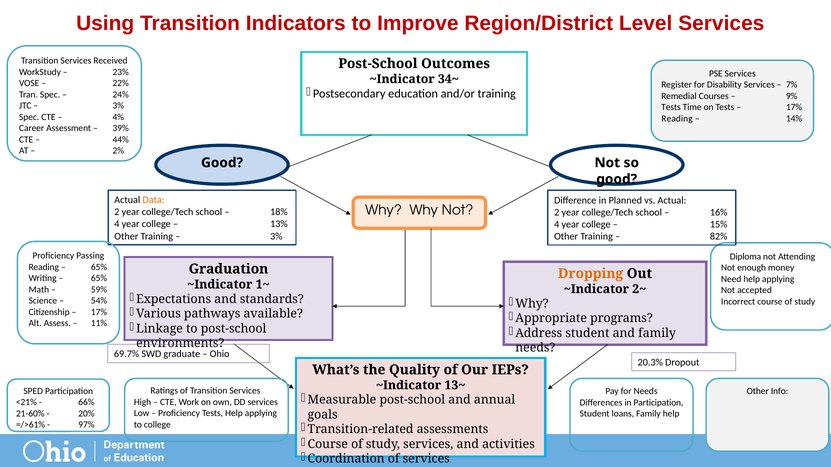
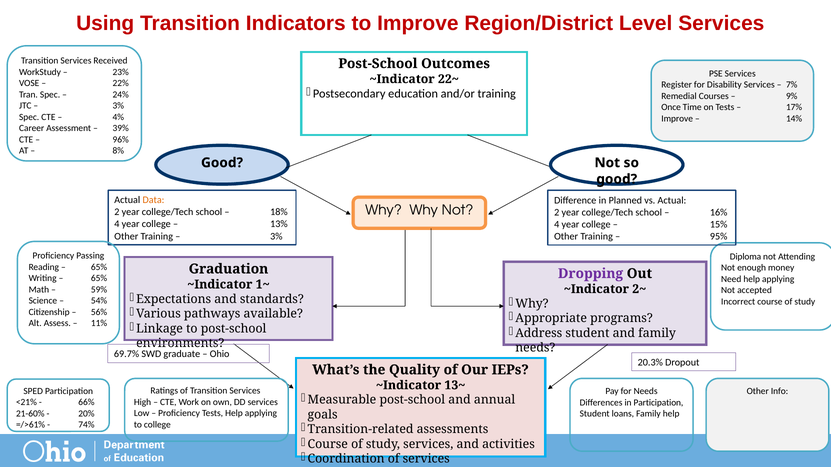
34~: 34~ -> 22~
Tests at (671, 108): Tests -> Once
Reading at (677, 119): Reading -> Improve
44%: 44% -> 96%
2%: 2% -> 8%
82%: 82% -> 95%
Dropping colour: orange -> purple
17% at (99, 312): 17% -> 56%
97%: 97% -> 74%
